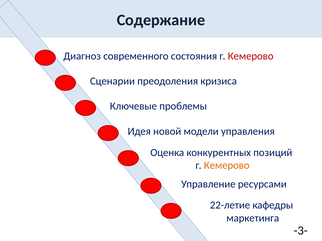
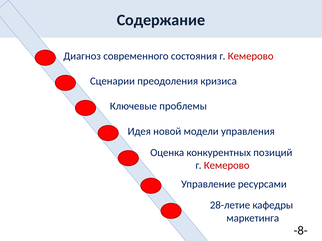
Кемерово at (227, 166) colour: orange -> red
22-летие: 22-летие -> 28-летие
-3-: -3- -> -8-
